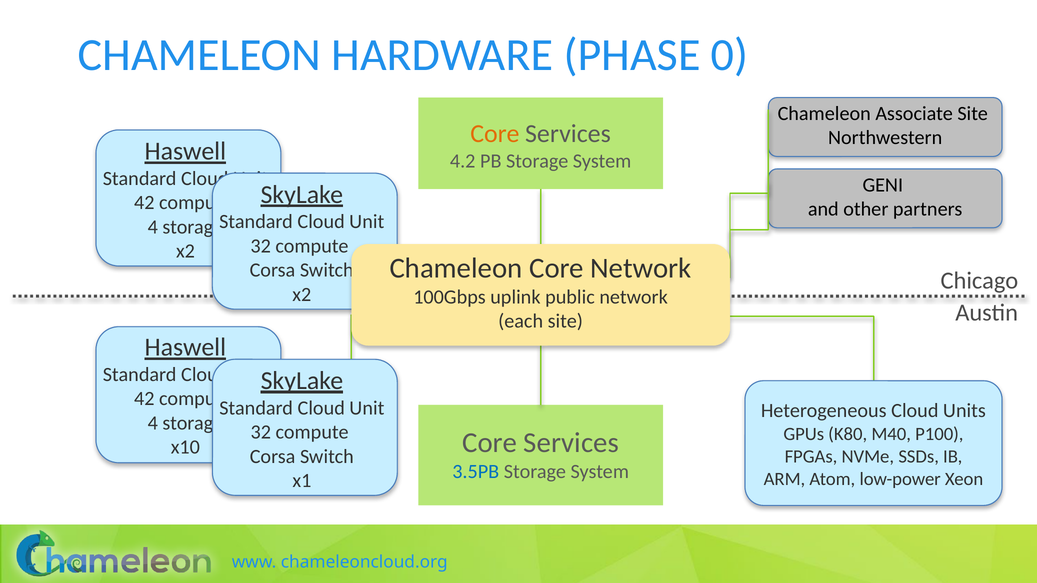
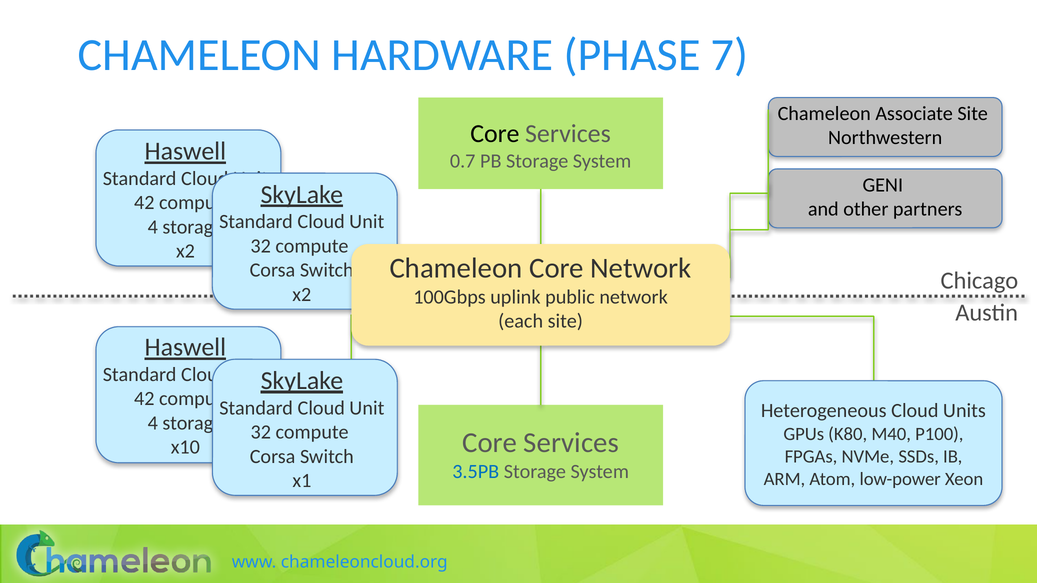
0: 0 -> 7
Core at (495, 134) colour: orange -> black
4.2: 4.2 -> 0.7
